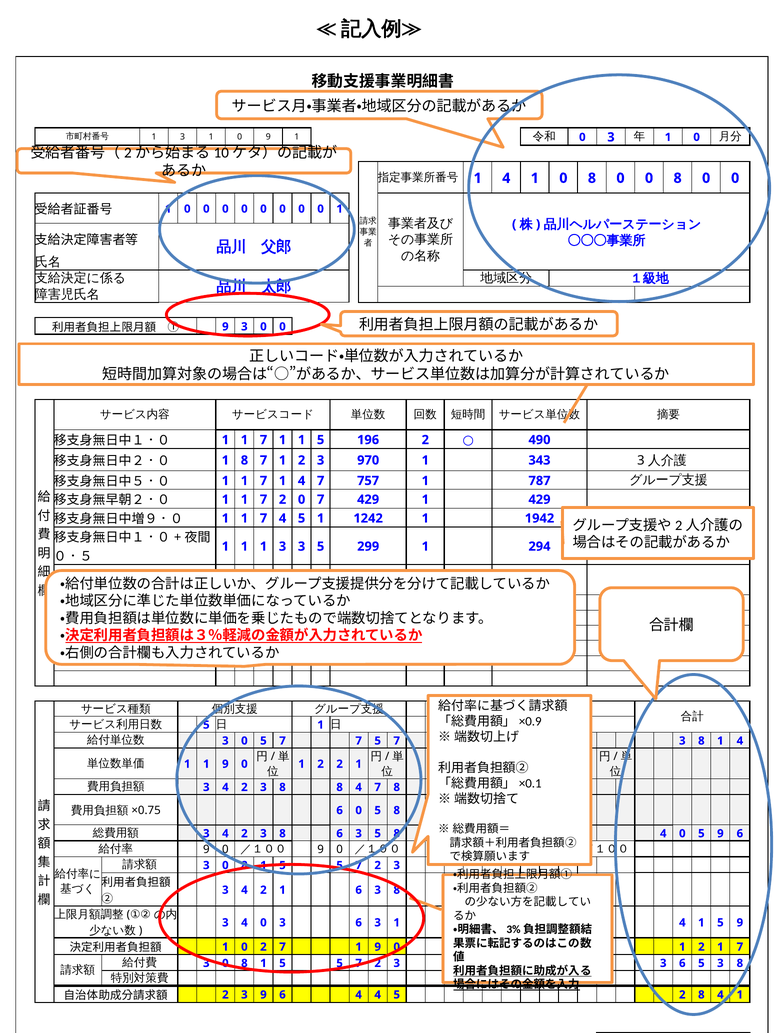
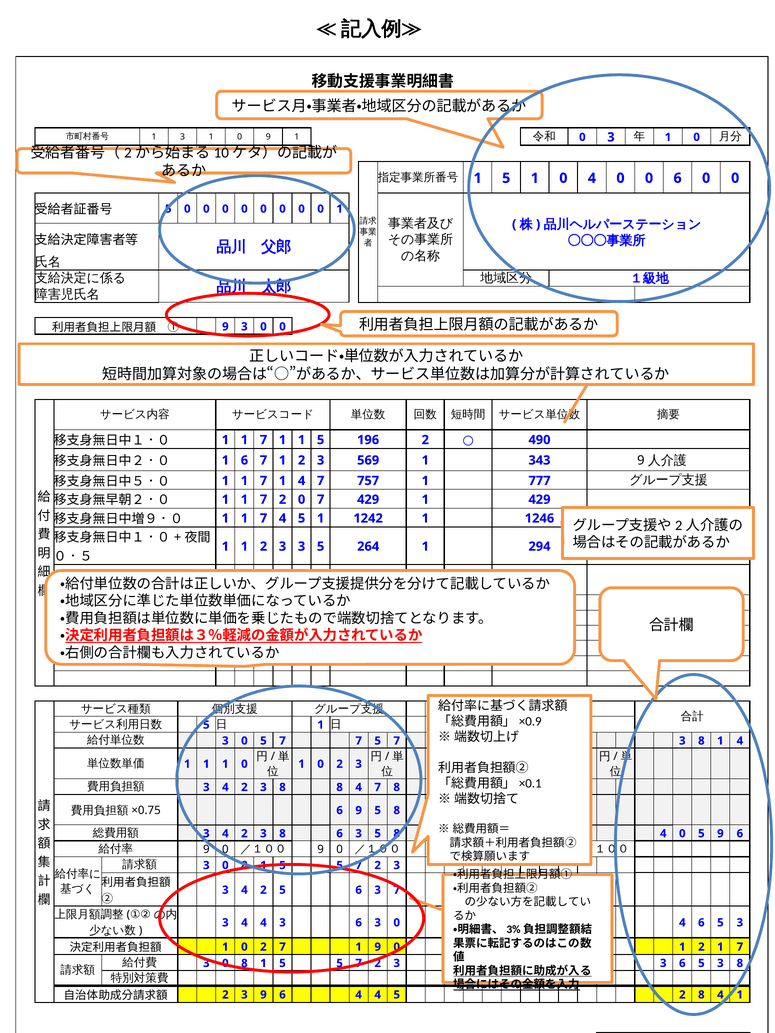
4 at (506, 178): 4 -> 5
1 0 8: 8 -> 4
0 0 8: 8 -> 6
1 at (168, 209): 1 -> 5
1 8: 8 -> 6
970: 970 -> 569
343 3: 3 -> 9
787: 787 -> 777
1942: 1942 -> 1246
1 1 1: 1 -> 2
299: 299 -> 264
1 1 9: 9 -> 1
2 at (321, 764): 2 -> 0
1 at (359, 764): 1 -> 3
6 0: 0 -> 9
4 2 1: 1 -> 5
6 3 8: 8 -> 7
3 4 0: 0 -> 4
6 3 1: 1 -> 0
1 at (701, 923): 1 -> 6
9 at (740, 923): 9 -> 3
